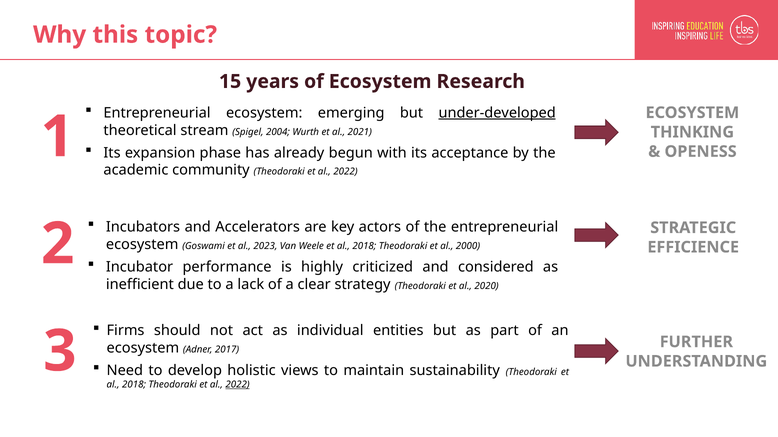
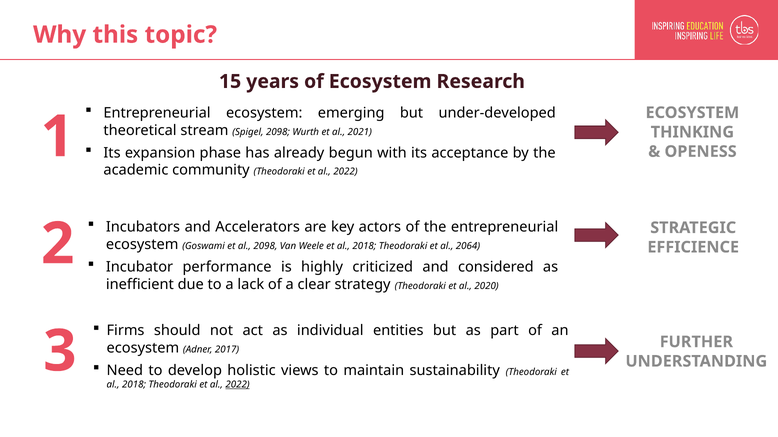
under-developed underline: present -> none
Spigel 2004: 2004 -> 2098
al 2023: 2023 -> 2098
2000: 2000 -> 2064
